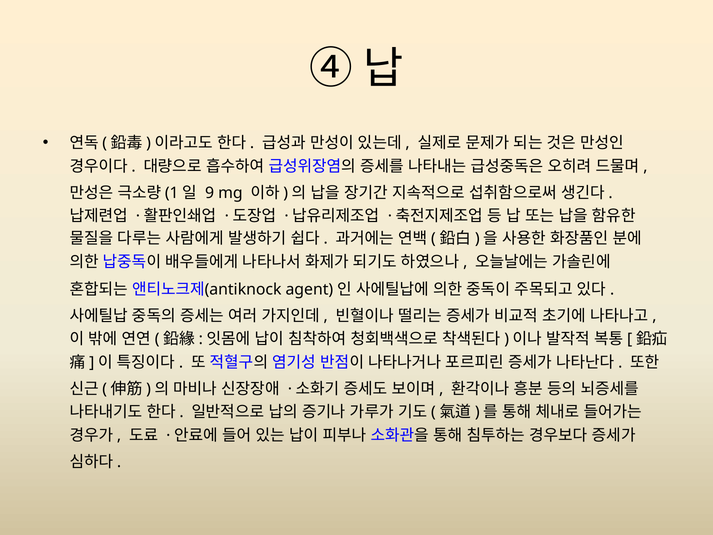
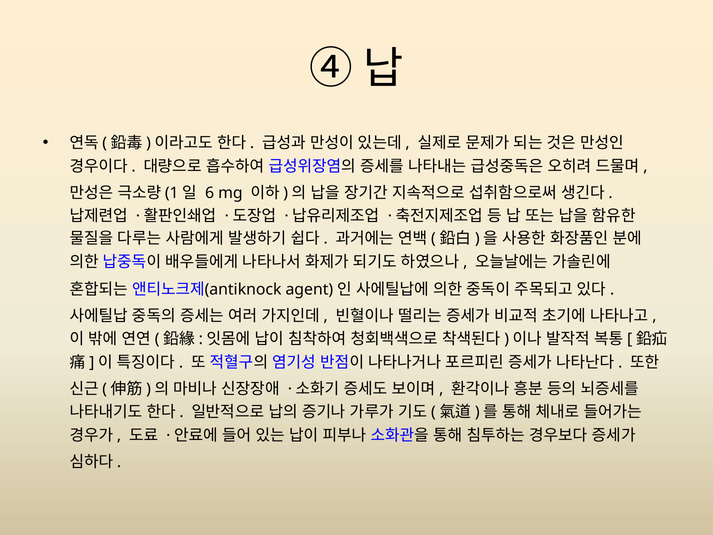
9: 9 -> 6
